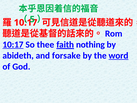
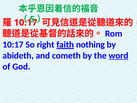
10:17 at (13, 44) underline: present -> none
thee: thee -> right
forsake: forsake -> cometh
